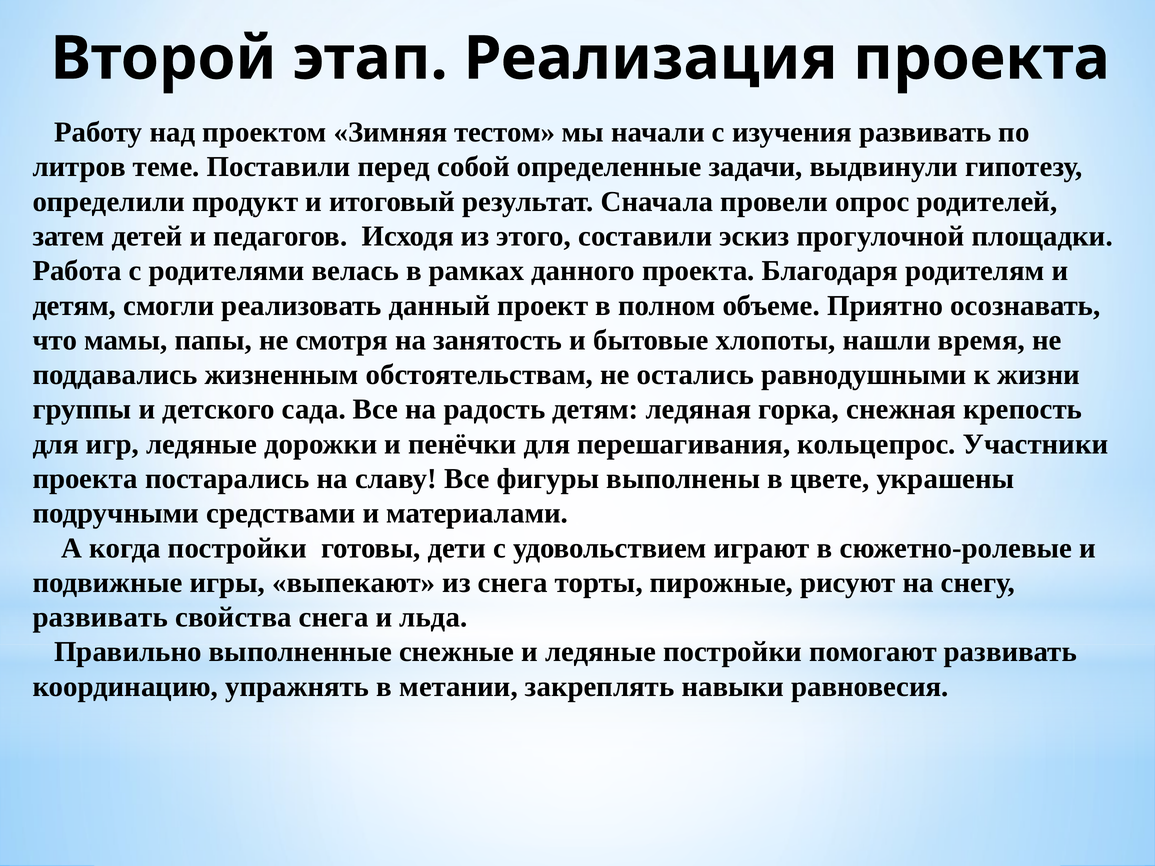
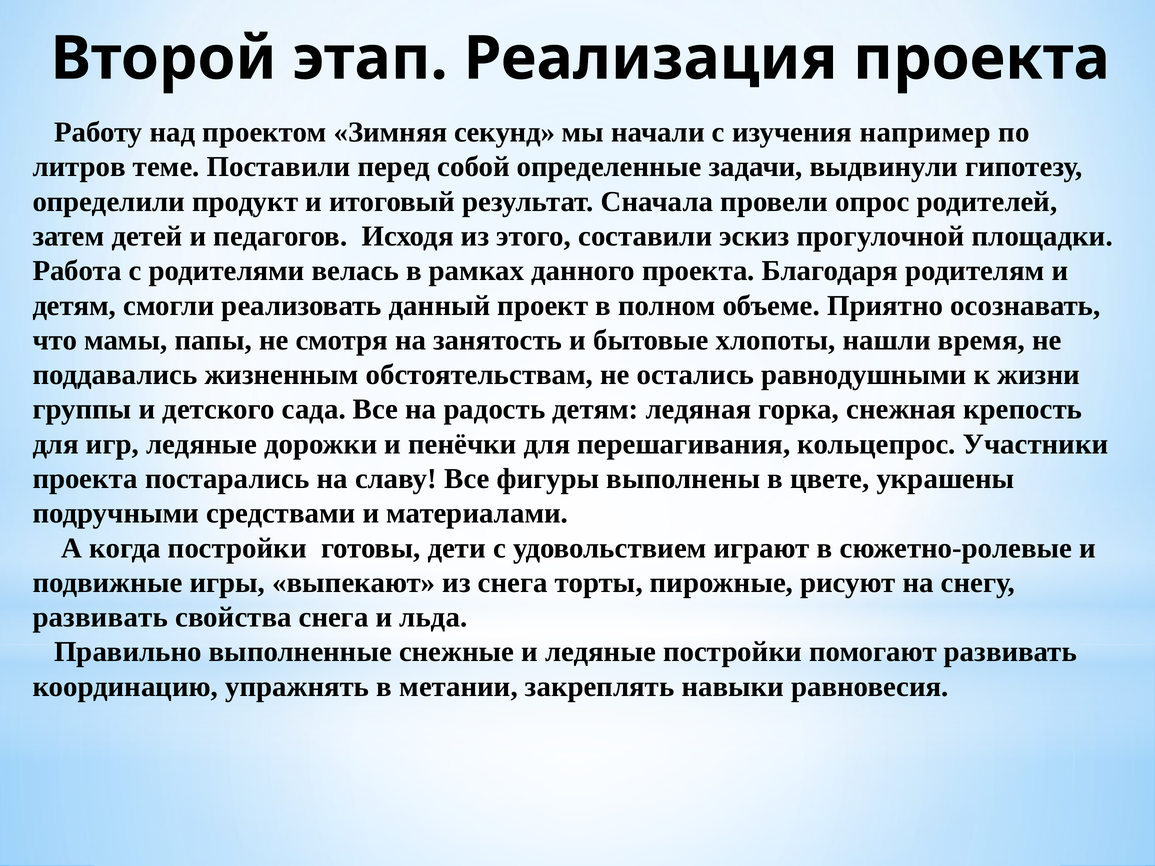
тестом: тестом -> секунд
изучения развивать: развивать -> например
